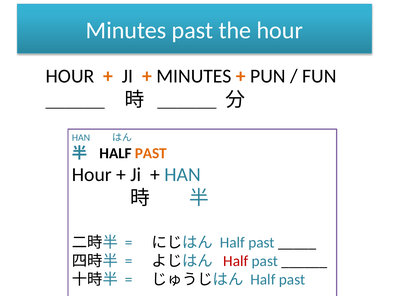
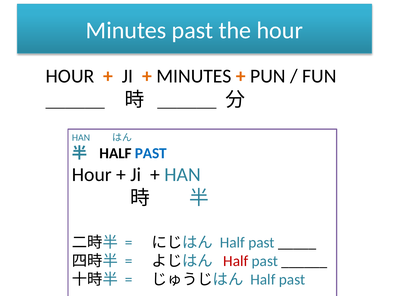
PAST at (151, 153) colour: orange -> blue
